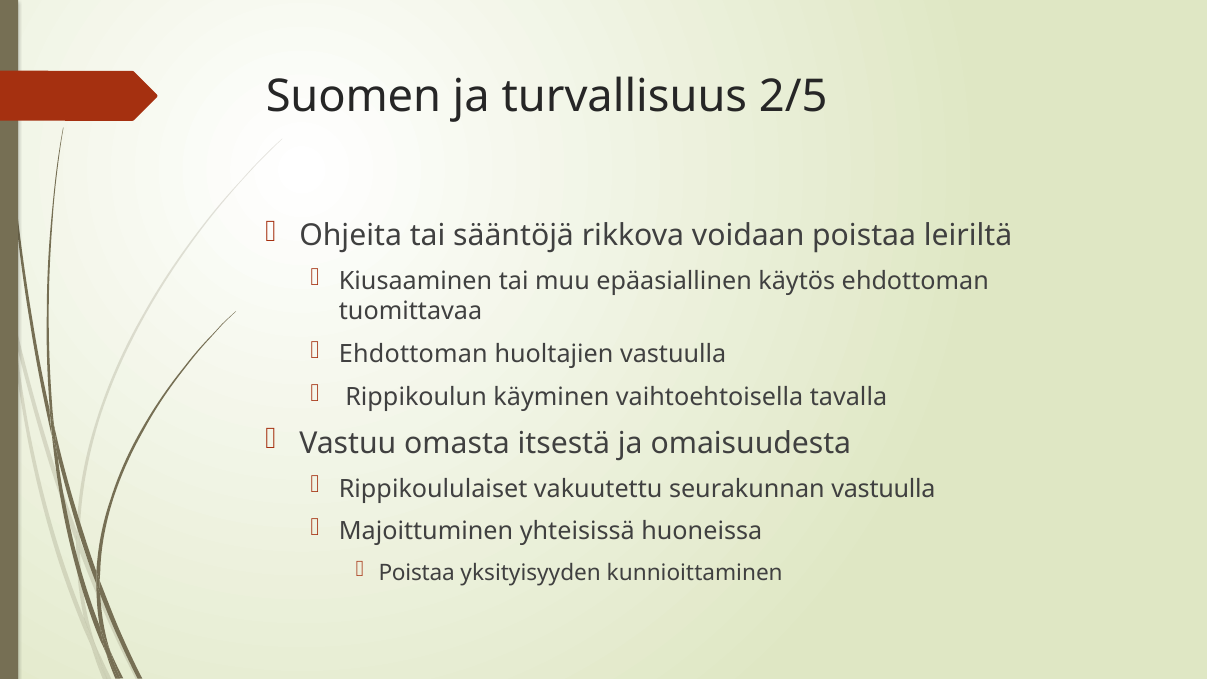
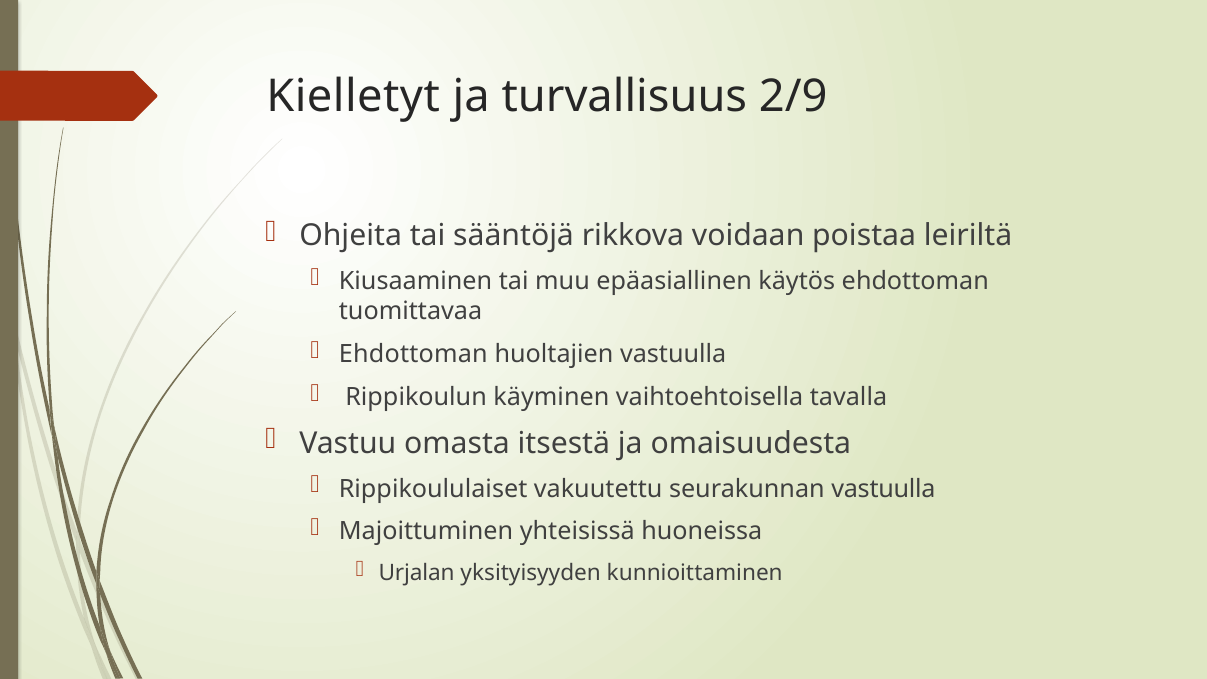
Suomen: Suomen -> Kielletyt
2/5: 2/5 -> 2/9
Poistaa at (417, 573): Poistaa -> Urjalan
